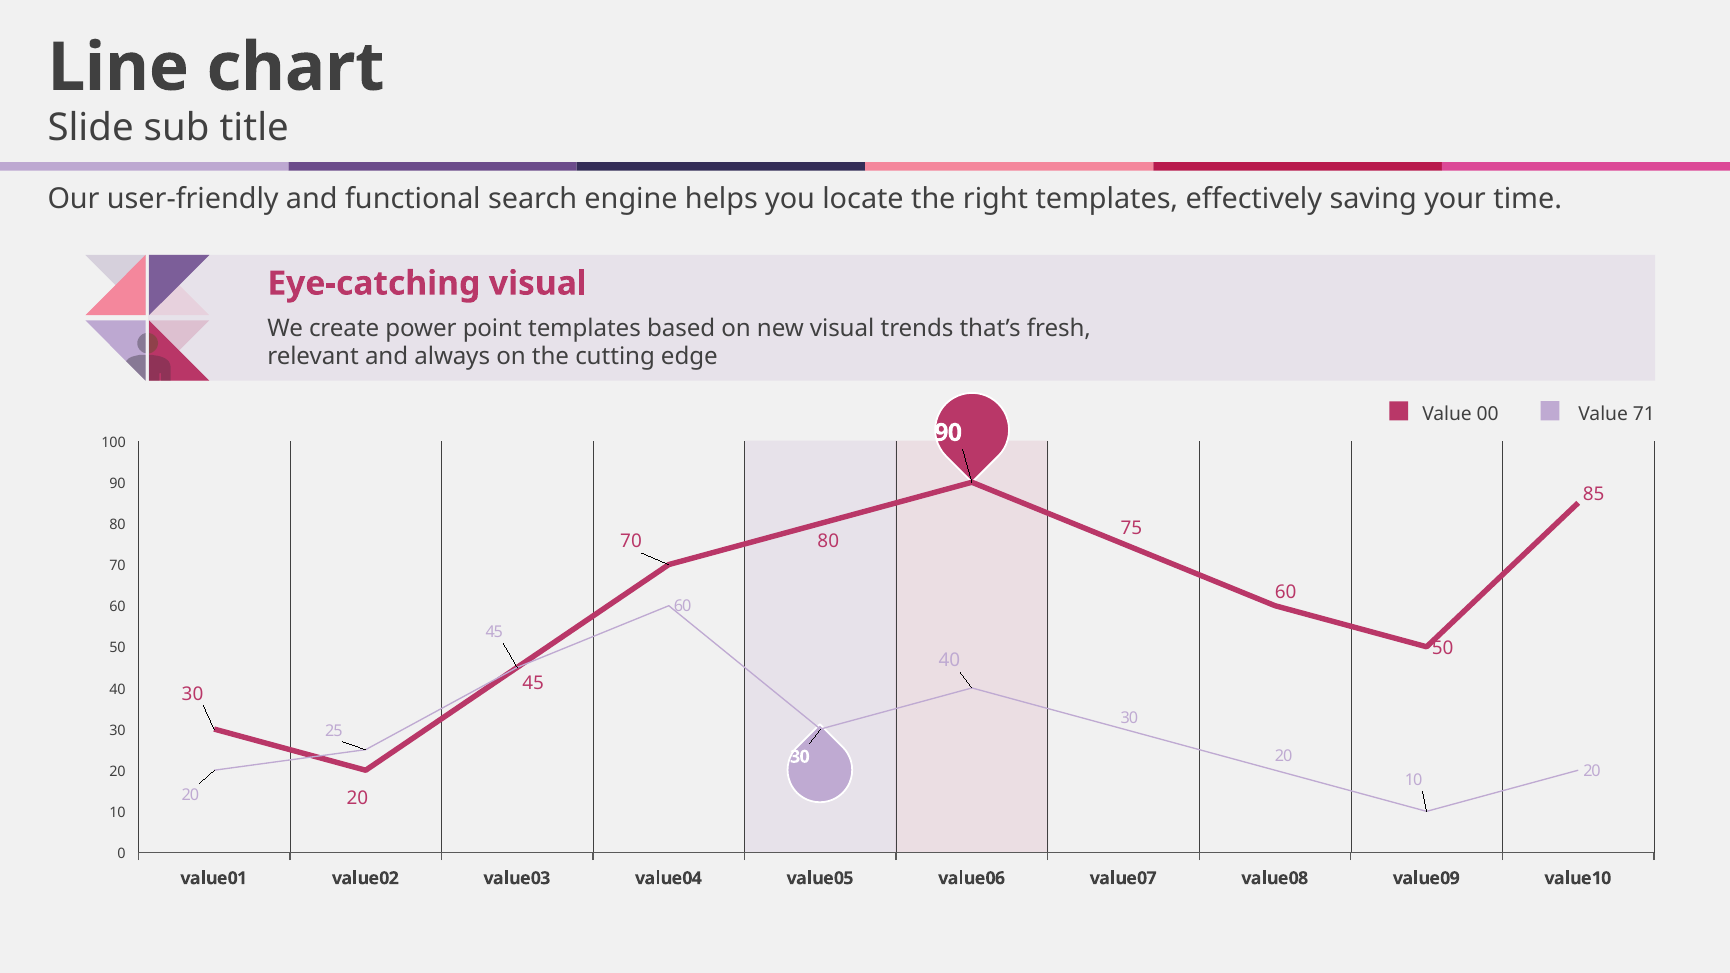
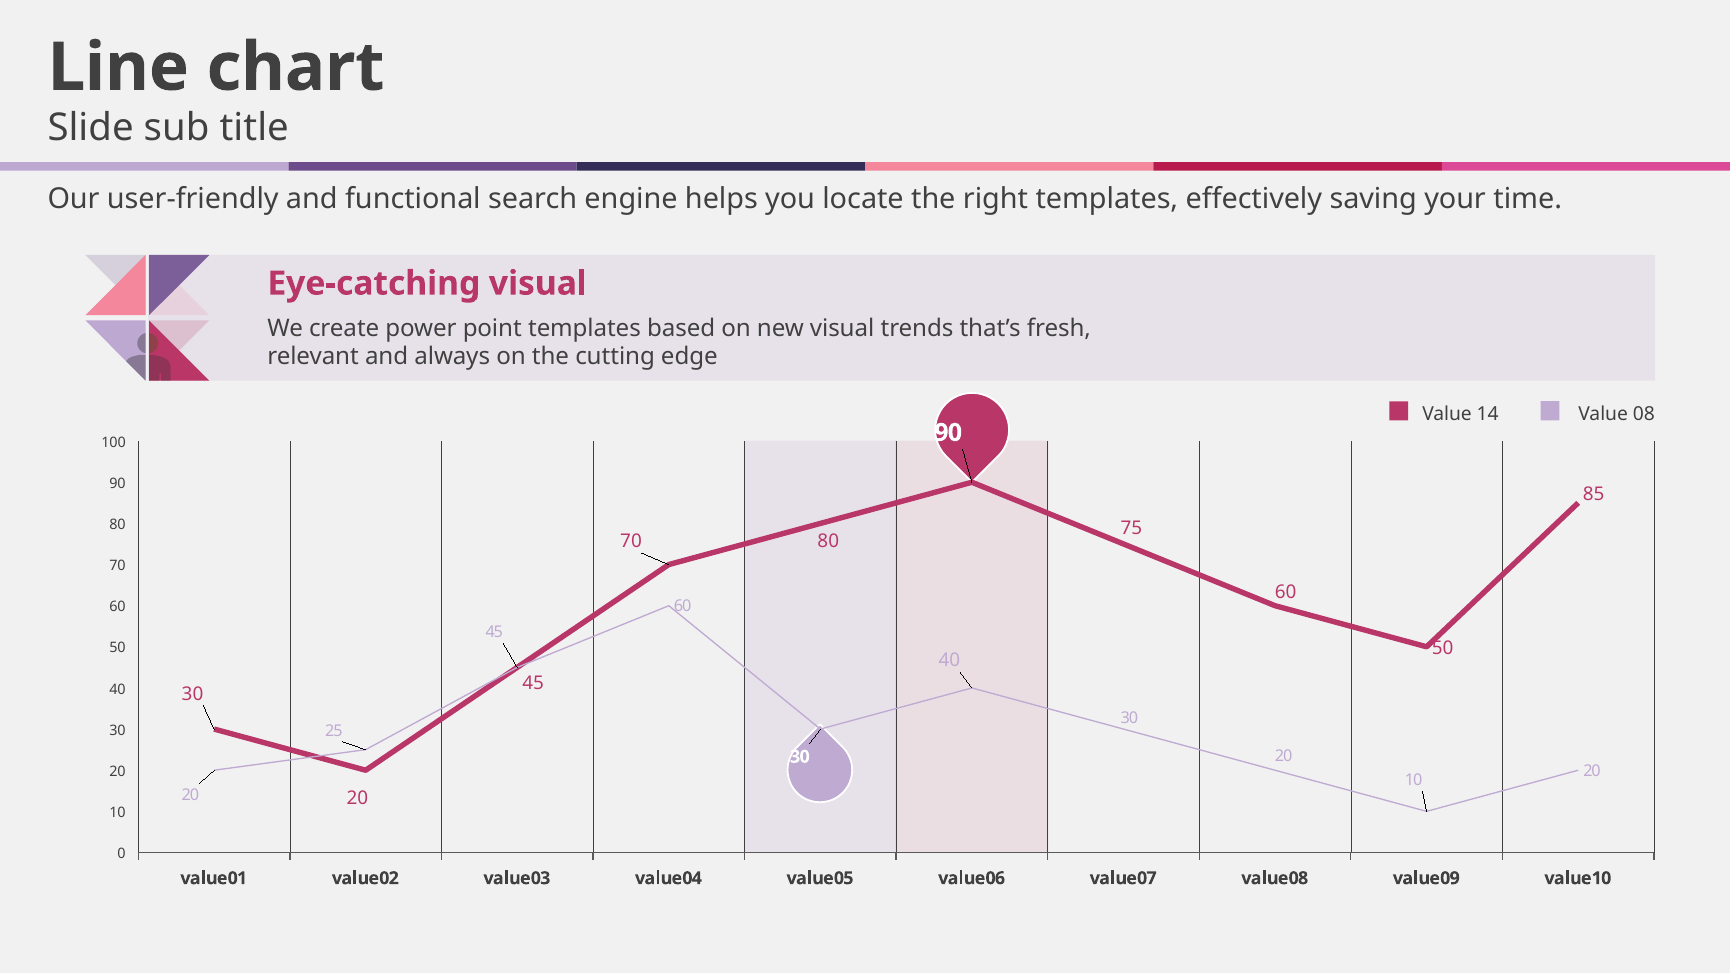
00: 00 -> 14
71: 71 -> 08
